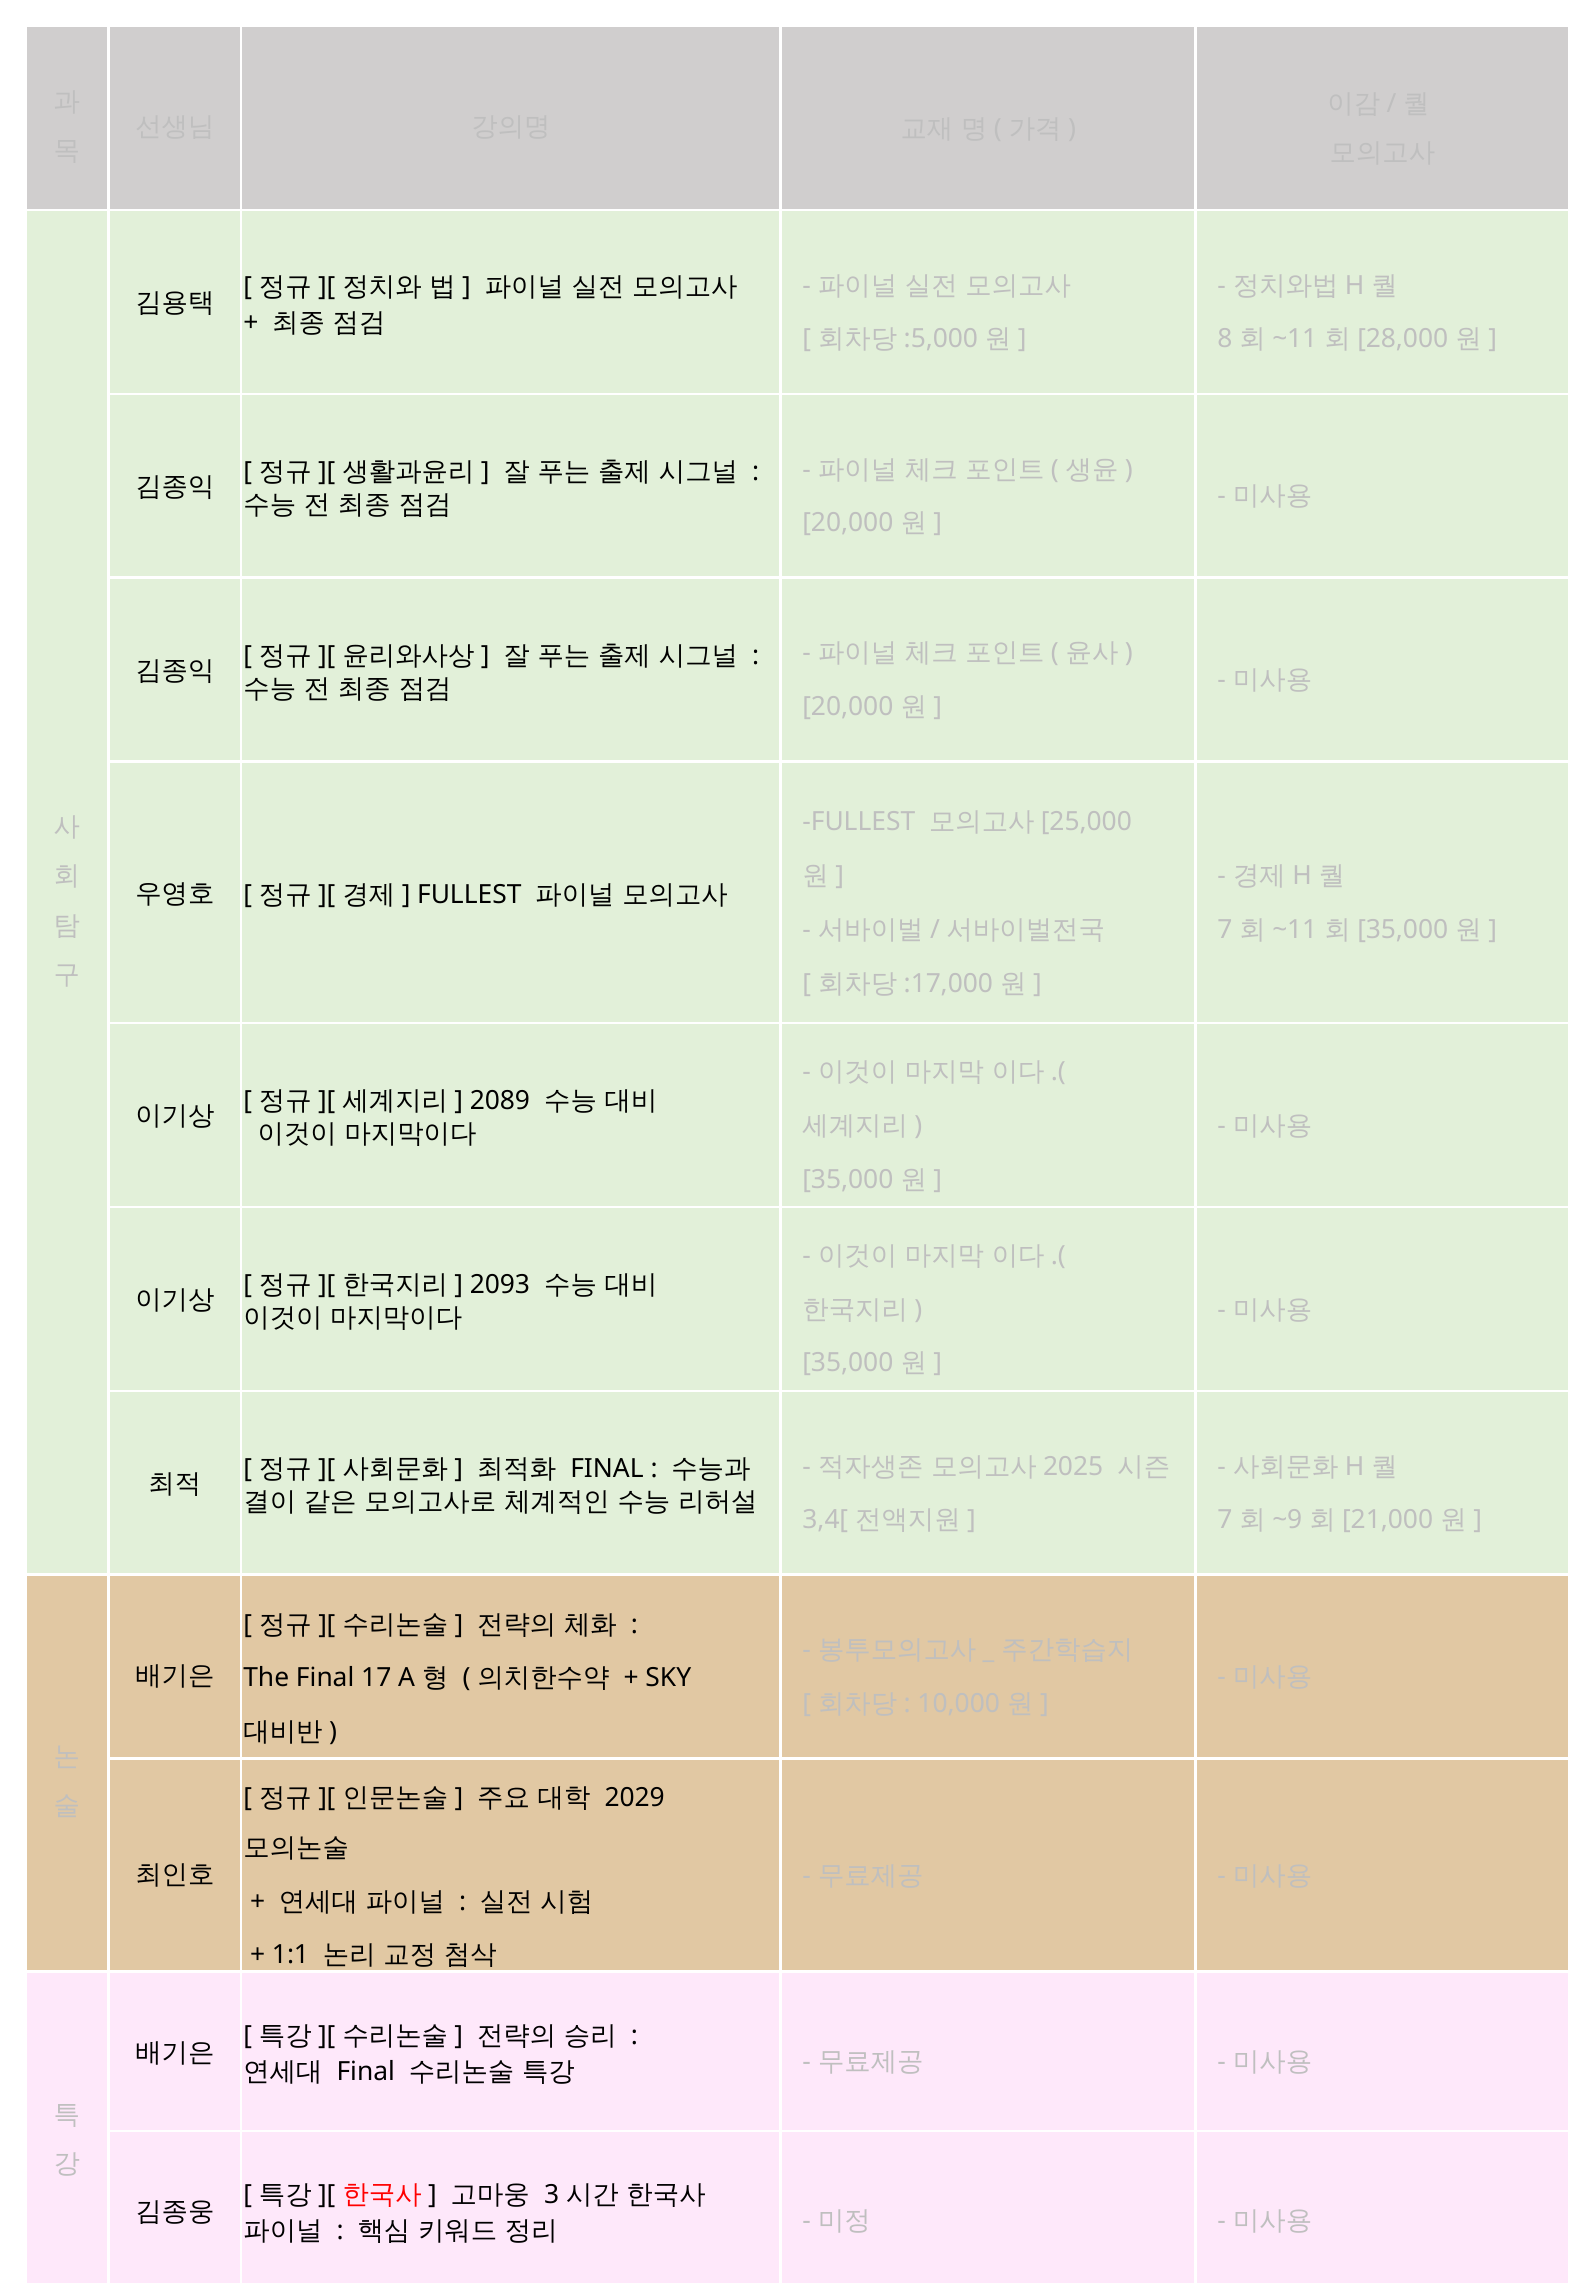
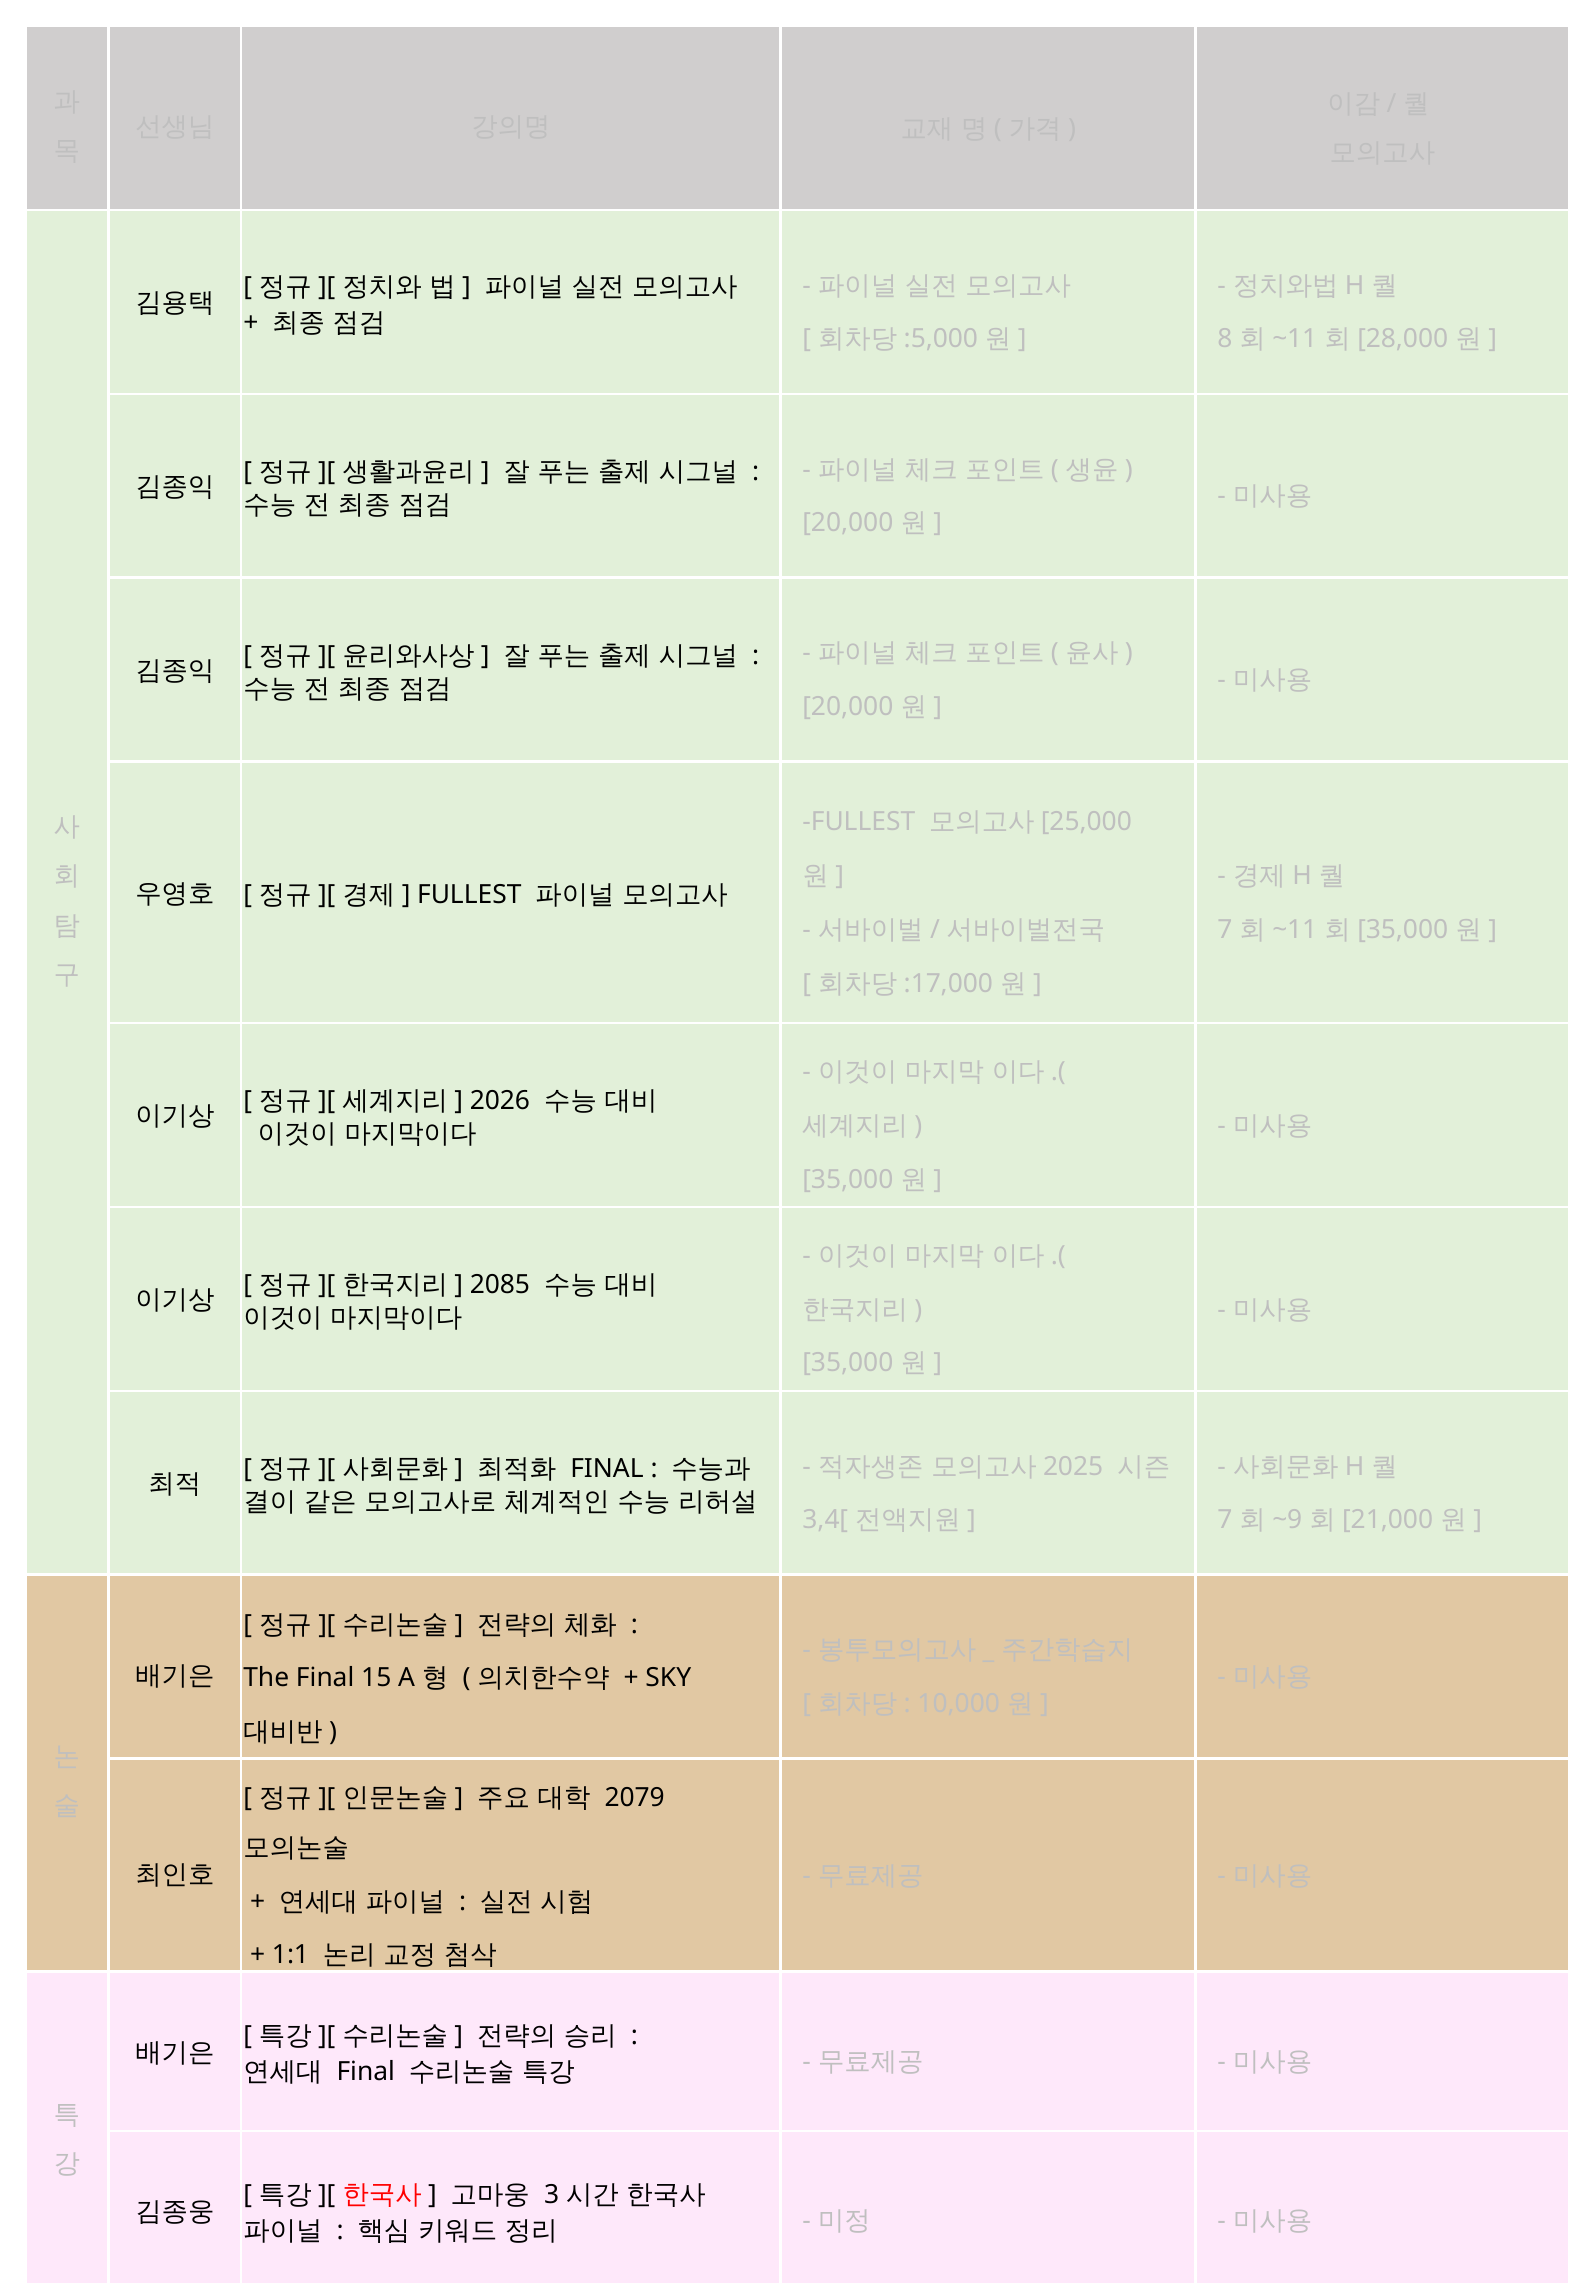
2089: 2089 -> 2026
2093: 2093 -> 2085
17: 17 -> 15
2029: 2029 -> 2079
